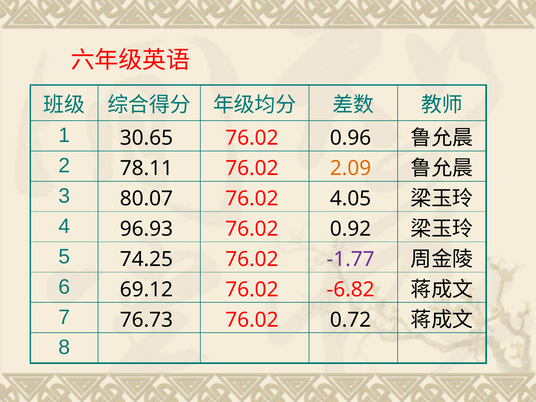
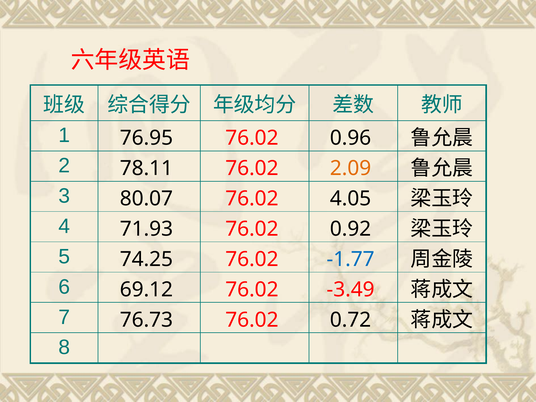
30.65: 30.65 -> 76.95
96.93: 96.93 -> 71.93
-1.77 colour: purple -> blue
-6.82: -6.82 -> -3.49
